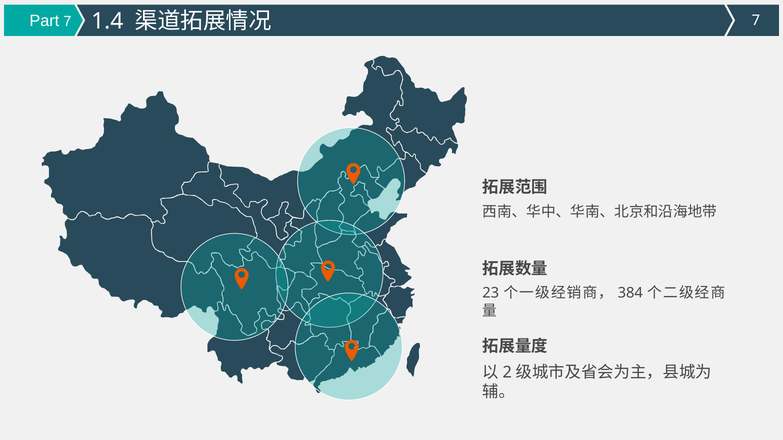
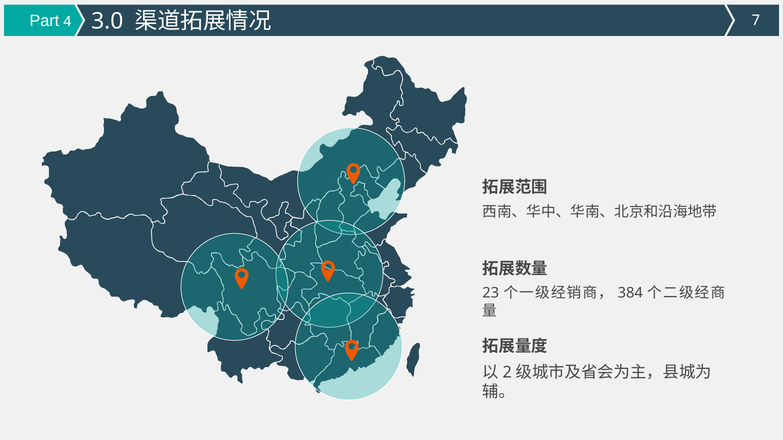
Part 7: 7 -> 4
1.4: 1.4 -> 3.0
